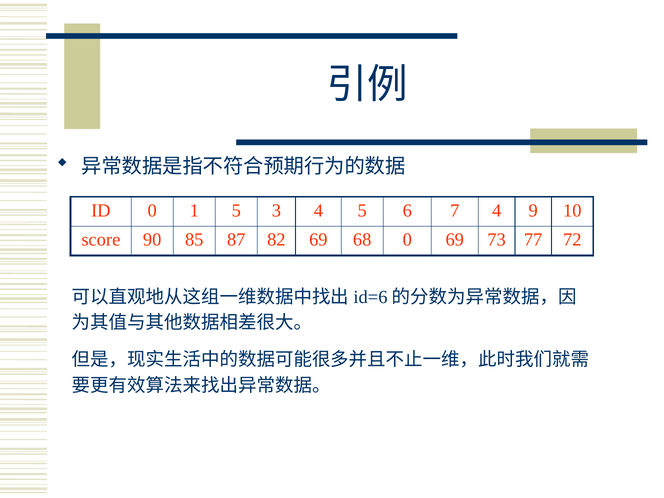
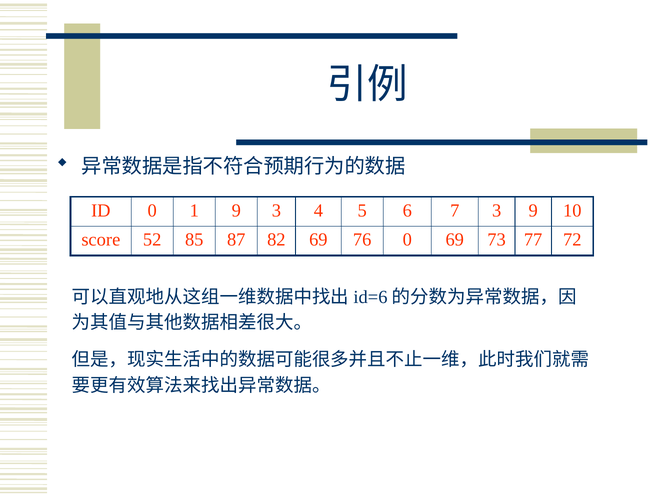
1 5: 5 -> 9
7 4: 4 -> 3
90: 90 -> 52
68: 68 -> 76
